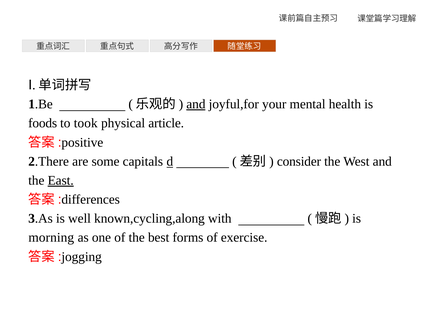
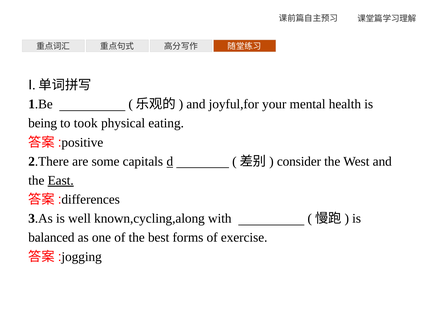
and at (196, 104) underline: present -> none
foods: foods -> being
article: article -> eating
morning: morning -> balanced
